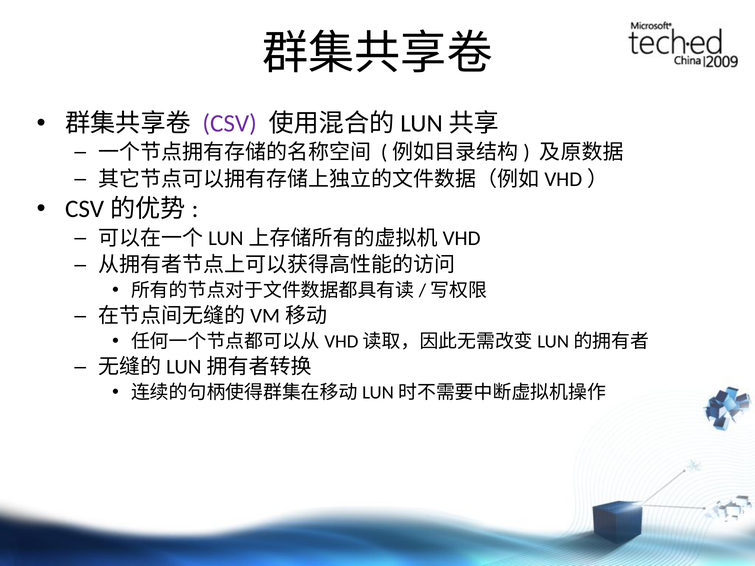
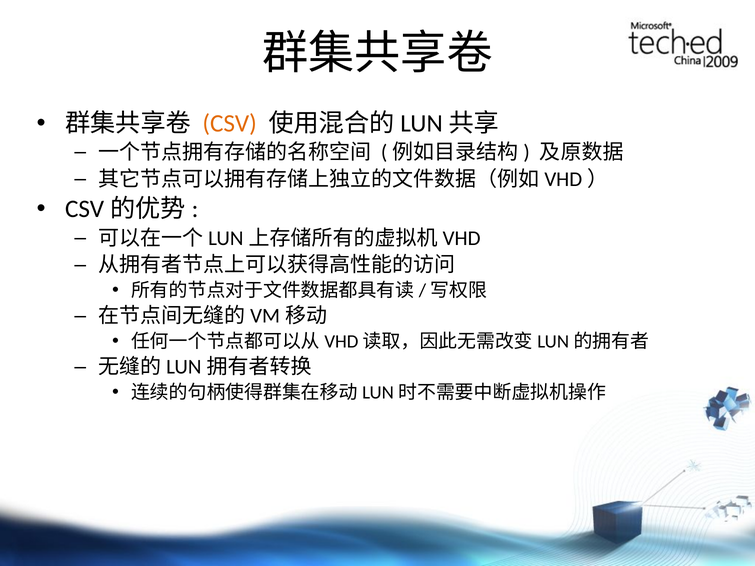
CSV colour: purple -> orange
